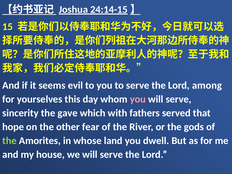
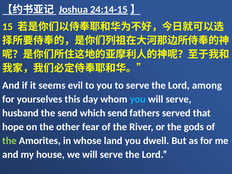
you at (138, 99) colour: pink -> light blue
sincerity: sincerity -> husband
the gave: gave -> send
which with: with -> send
